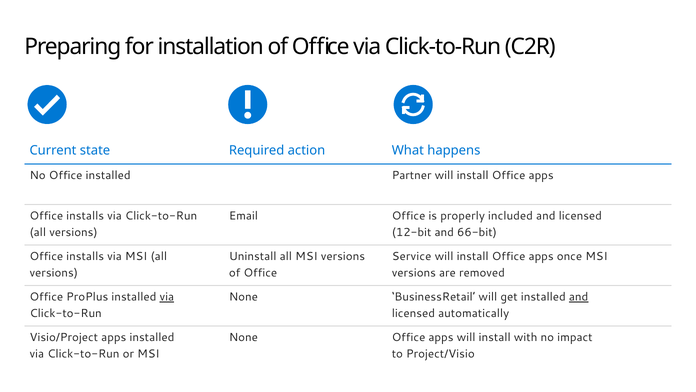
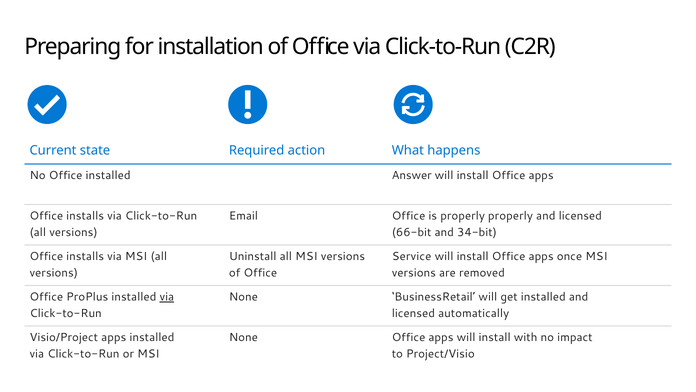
Partner: Partner -> Answer
properly included: included -> properly
12-bit: 12-bit -> 66-bit
66-bit: 66-bit -> 34-bit
and at (579, 297) underline: present -> none
